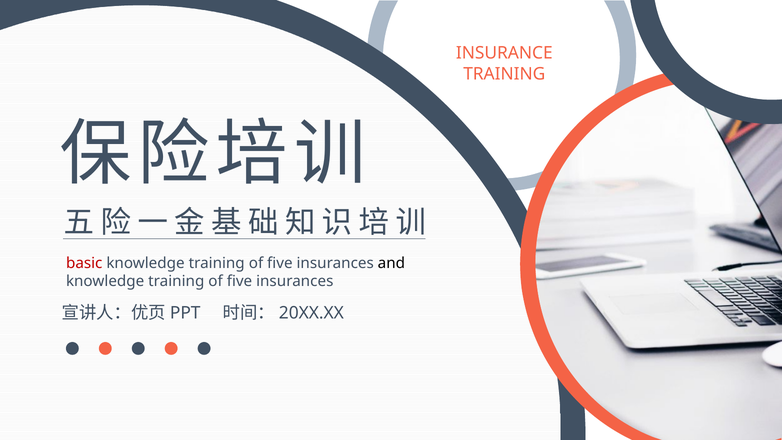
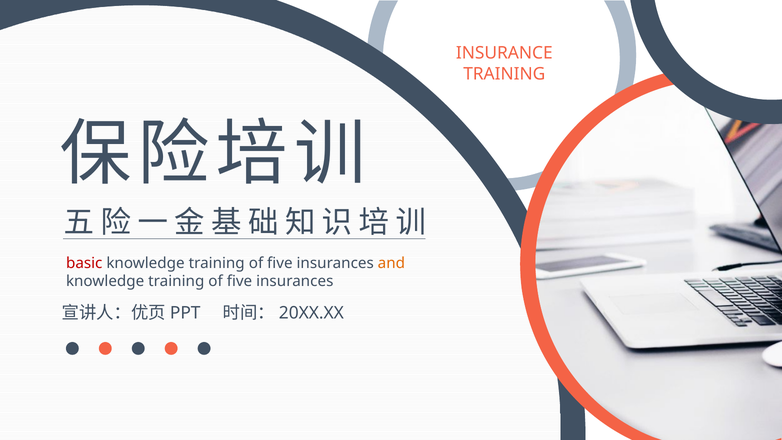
and colour: black -> orange
